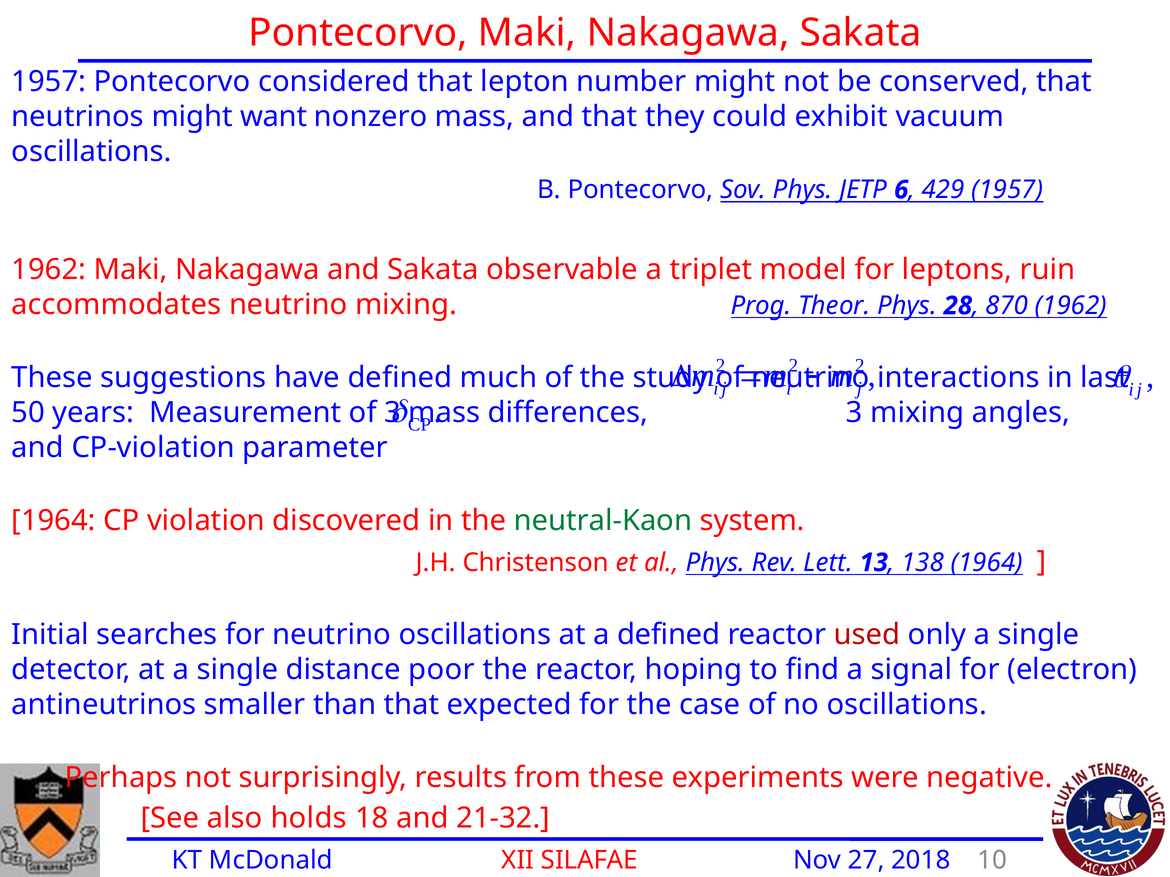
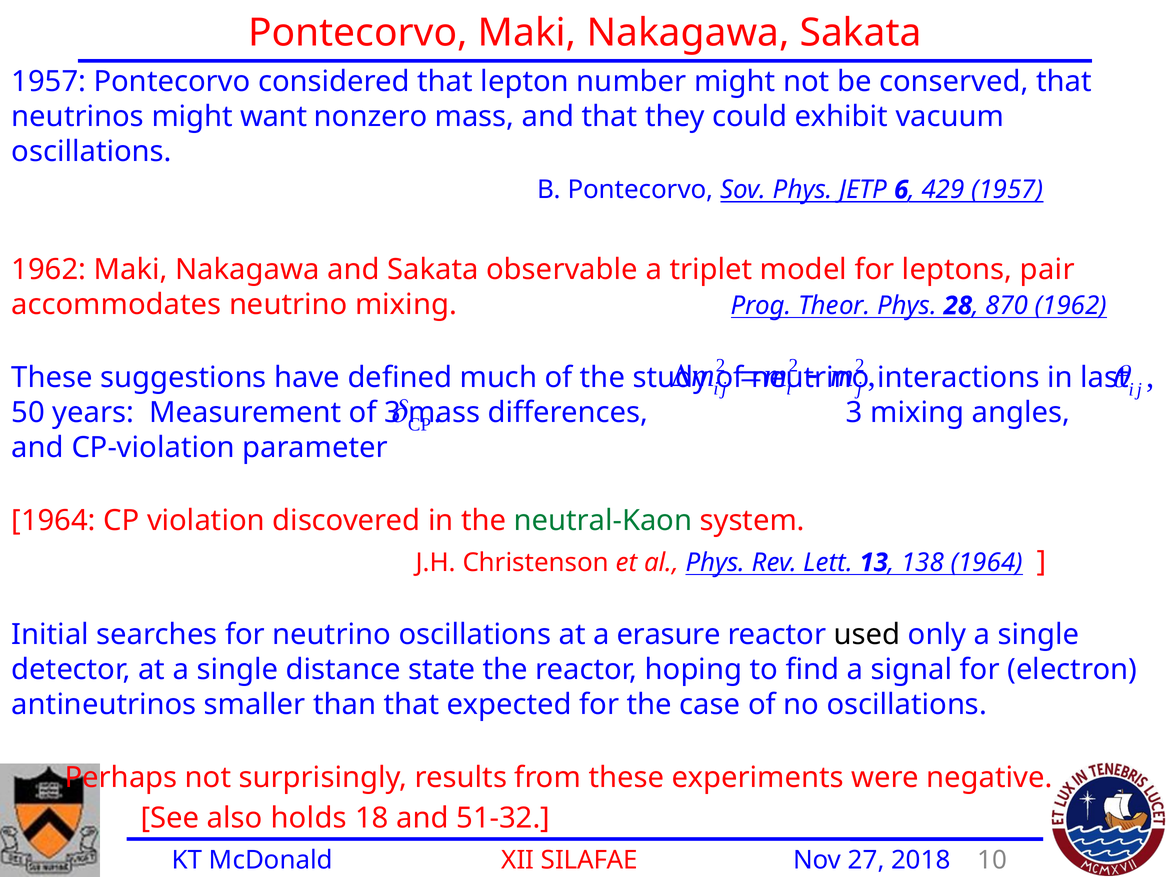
ruin: ruin -> pair
a defined: defined -> erasure
used colour: red -> black
poor: poor -> state
21-32: 21-32 -> 51-32
